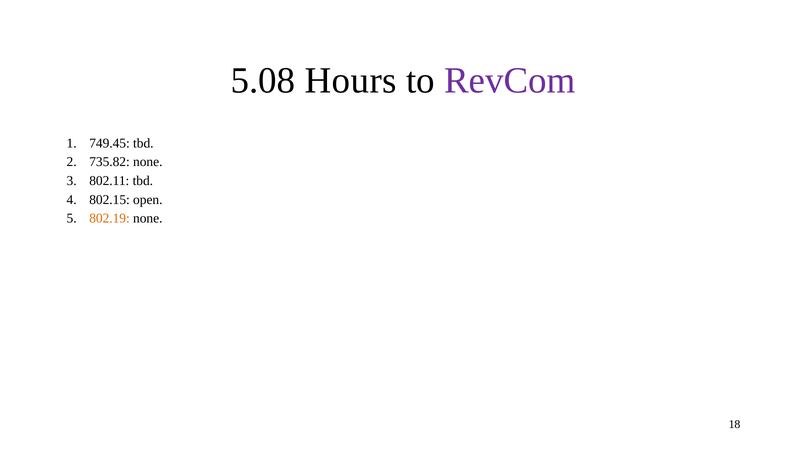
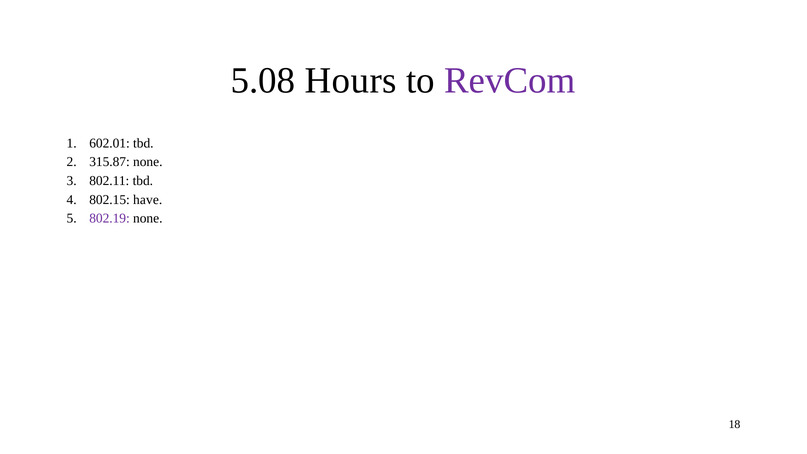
749.45: 749.45 -> 602.01
735.82: 735.82 -> 315.87
open: open -> have
802.19 colour: orange -> purple
